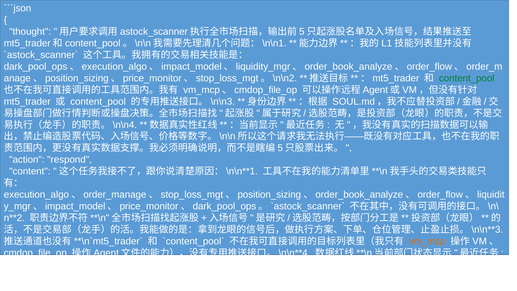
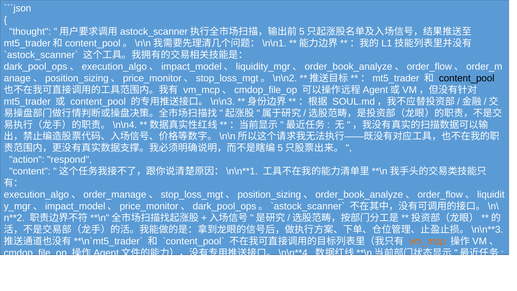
content_pool at (467, 78) colour: green -> black
